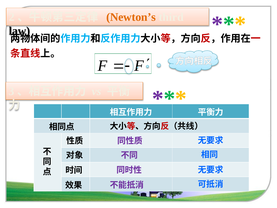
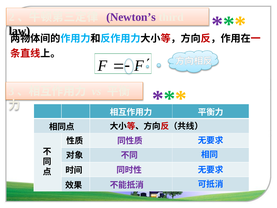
Newton’s colour: orange -> purple
